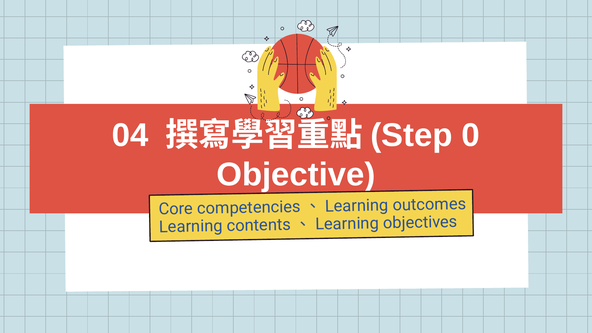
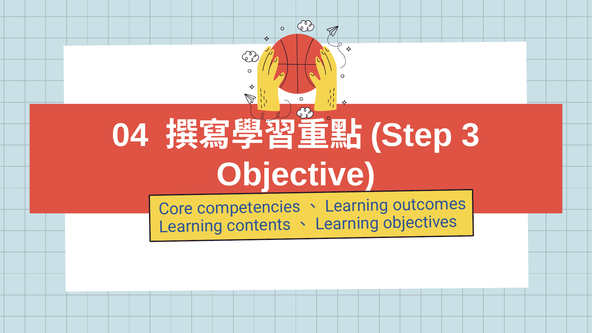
0: 0 -> 3
